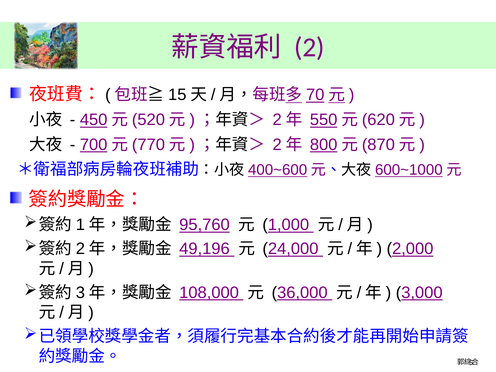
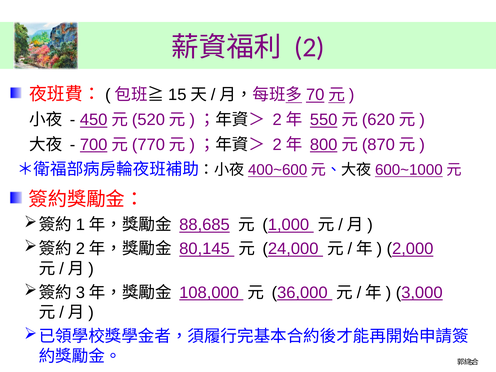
95,760: 95,760 -> 88,685
49,196: 49,196 -> 80,145
